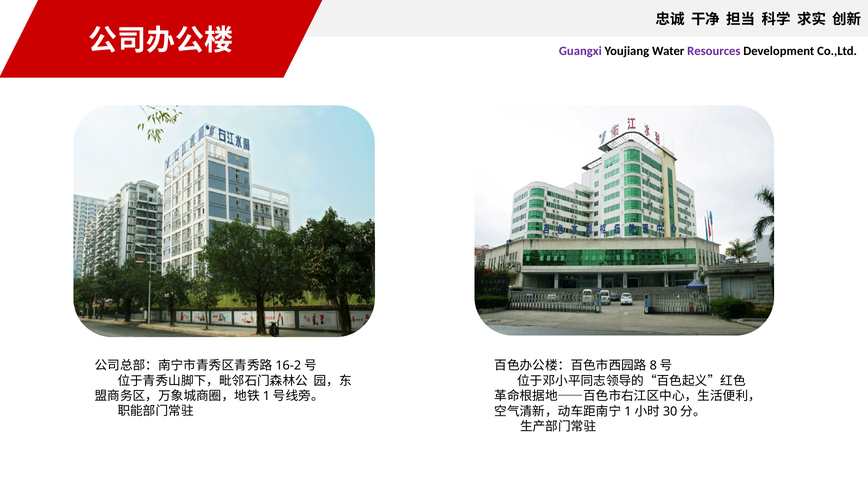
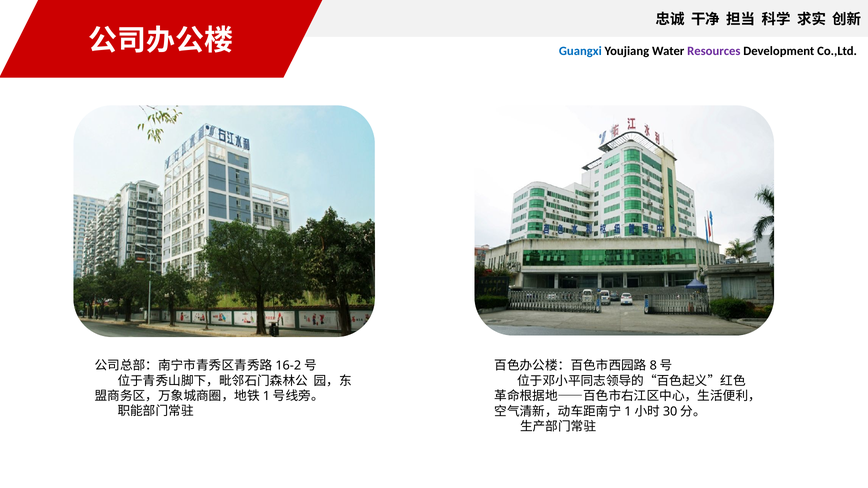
Guangxi colour: purple -> blue
